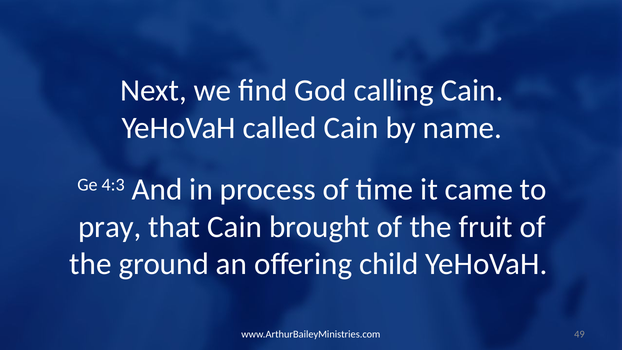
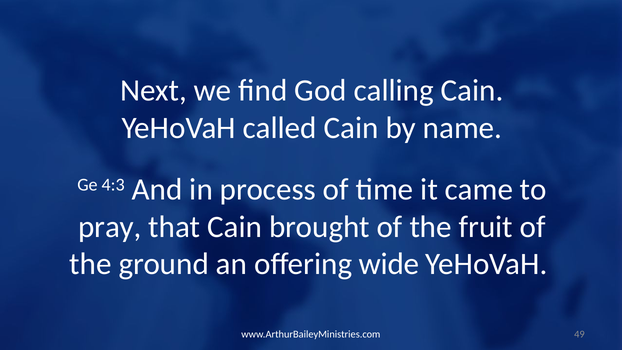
child: child -> wide
